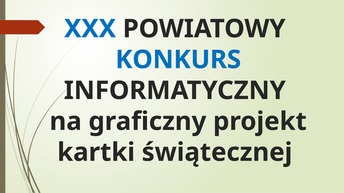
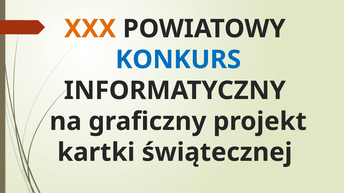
XXX colour: blue -> orange
